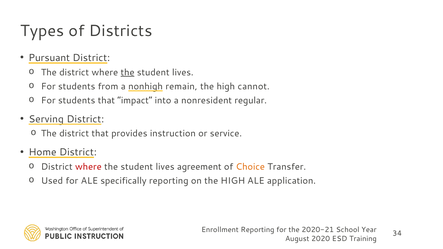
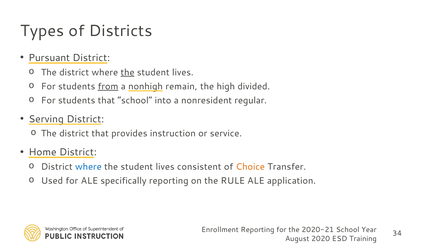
from underline: none -> present
cannot: cannot -> divided
that impact: impact -> school
where at (88, 167) colour: red -> blue
agreement: agreement -> consistent
on the HIGH: HIGH -> RULE
